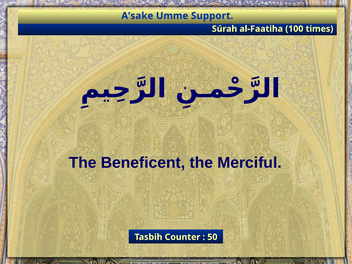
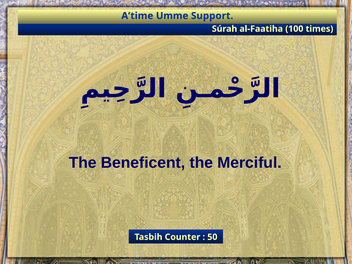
A’sake: A’sake -> A’time
